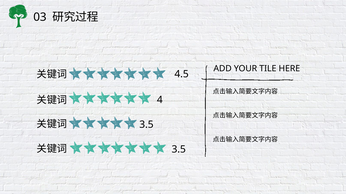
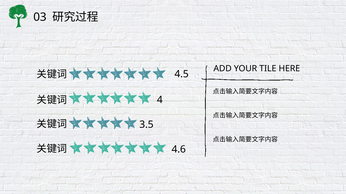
3.5 at (179, 150): 3.5 -> 4.6
